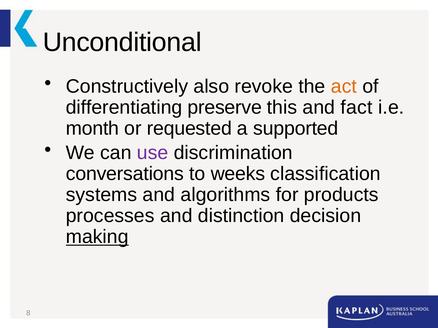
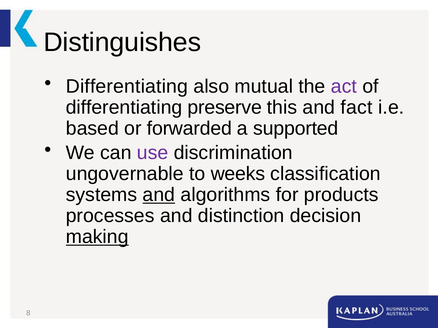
Unconditional: Unconditional -> Distinguishes
Constructively at (127, 86): Constructively -> Differentiating
revoke: revoke -> mutual
act colour: orange -> purple
month: month -> based
requested: requested -> forwarded
conversations: conversations -> ungovernable
and at (159, 195) underline: none -> present
